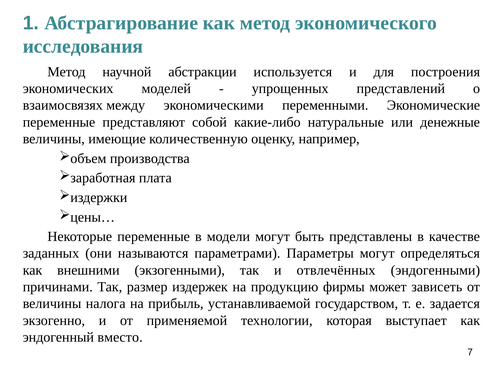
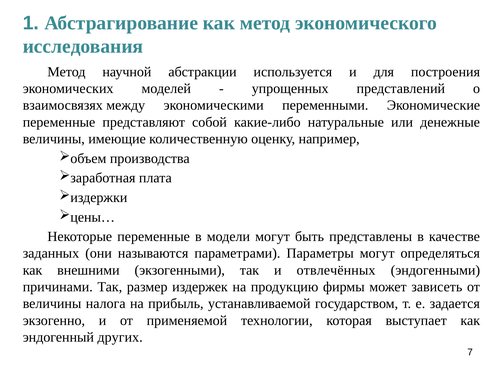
вместо: вместо -> других
